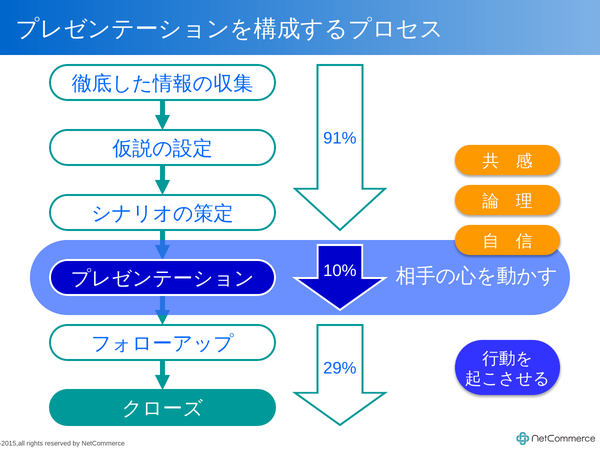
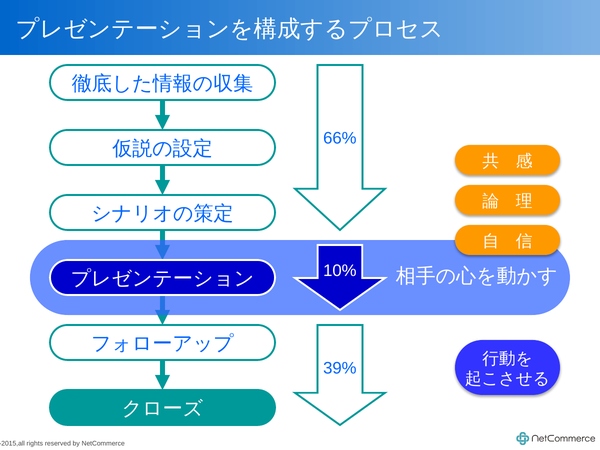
91%: 91% -> 66%
29%: 29% -> 39%
